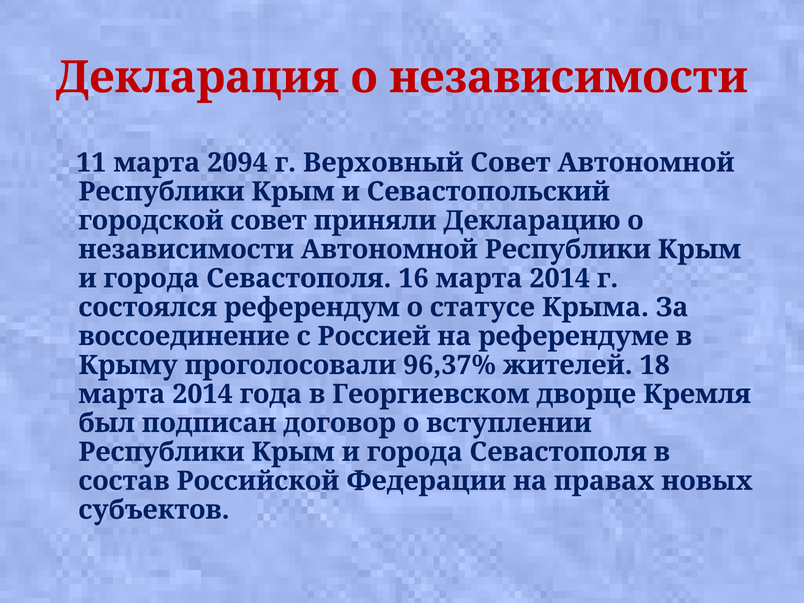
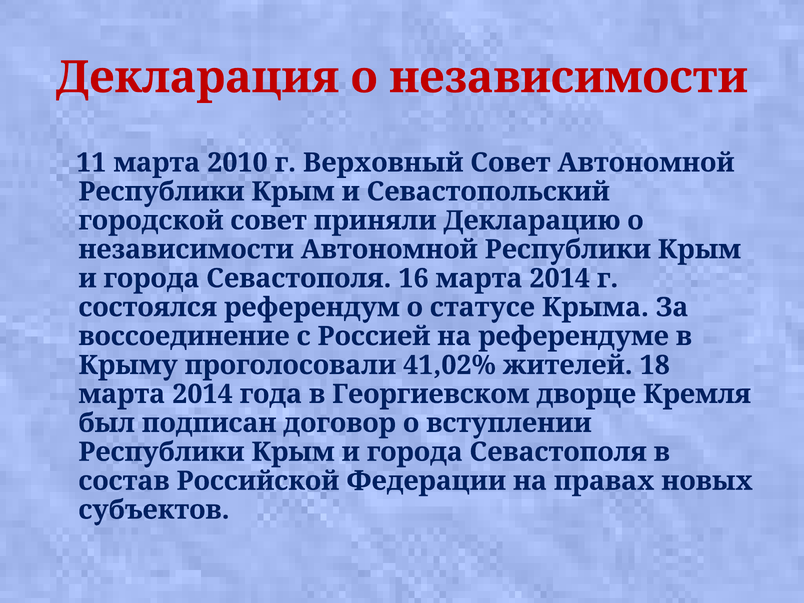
2094: 2094 -> 2010
96,37%: 96,37% -> 41,02%
